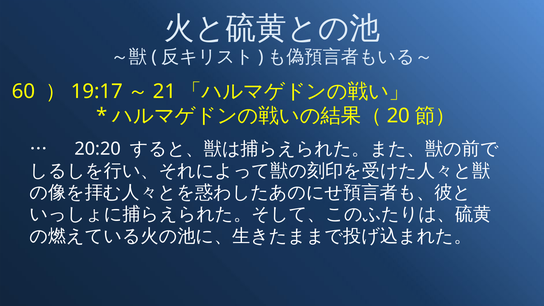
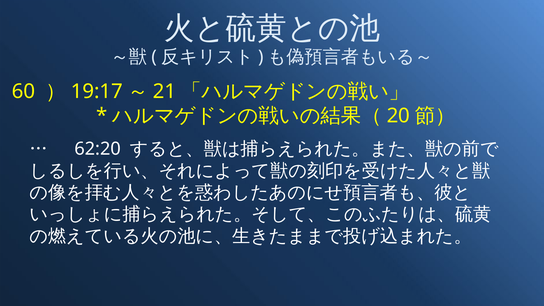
20:20: 20:20 -> 62:20
